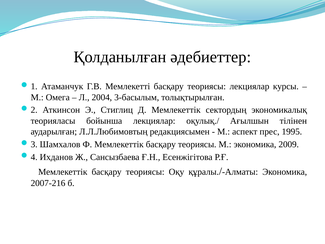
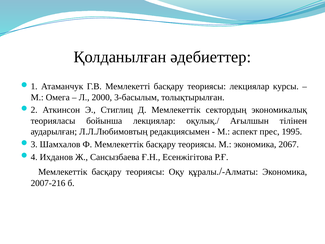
2004: 2004 -> 2000
2009: 2009 -> 2067
